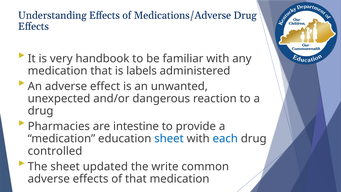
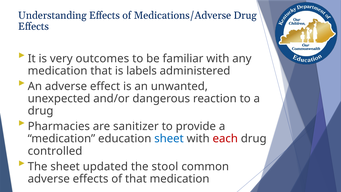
handbook: handbook -> outcomes
intestine: intestine -> sanitizer
each colour: blue -> red
write: write -> stool
